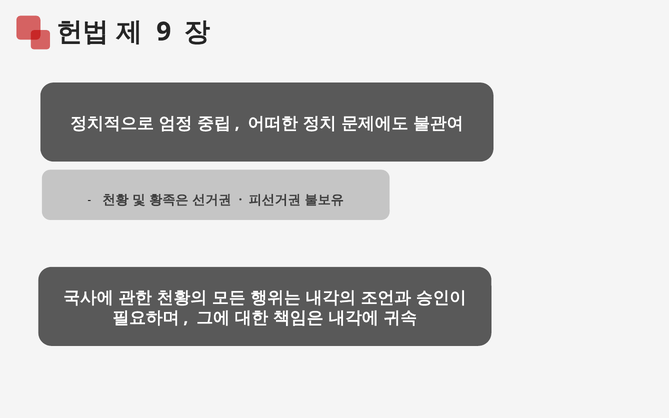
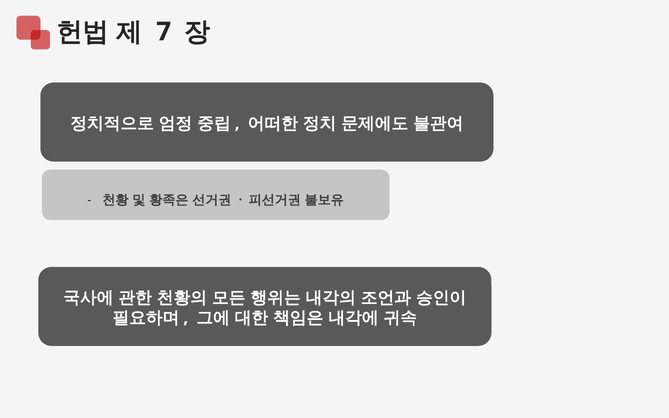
9: 9 -> 7
